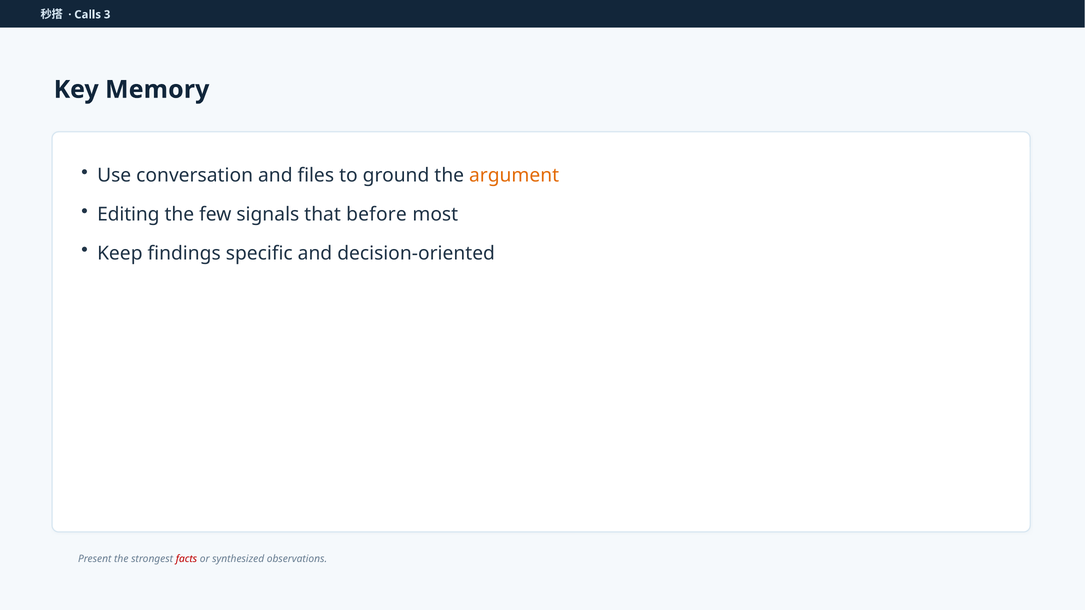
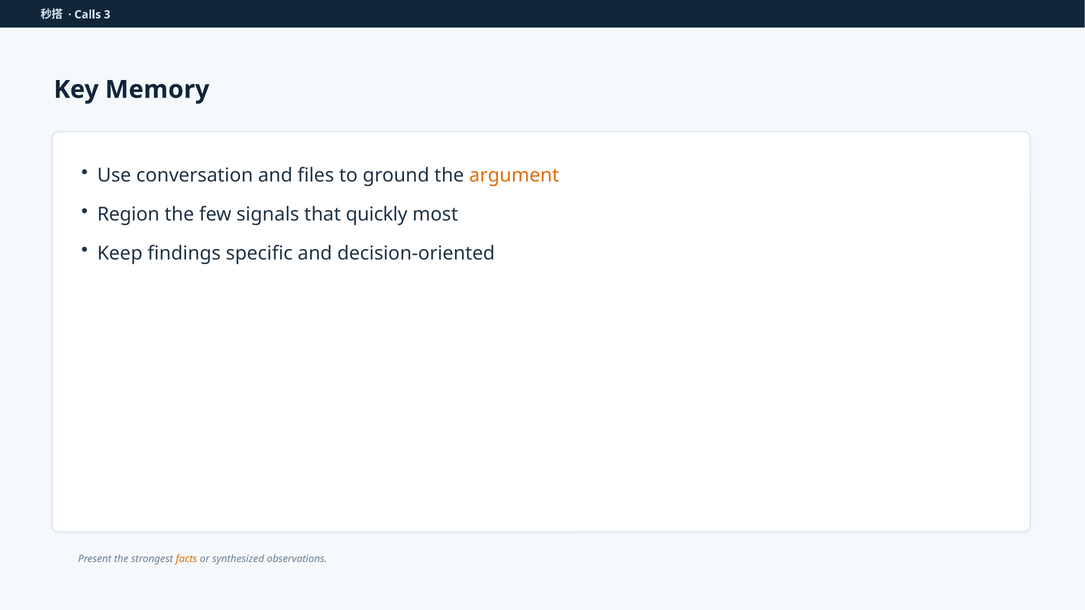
Editing: Editing -> Region
before: before -> quickly
facts colour: red -> orange
